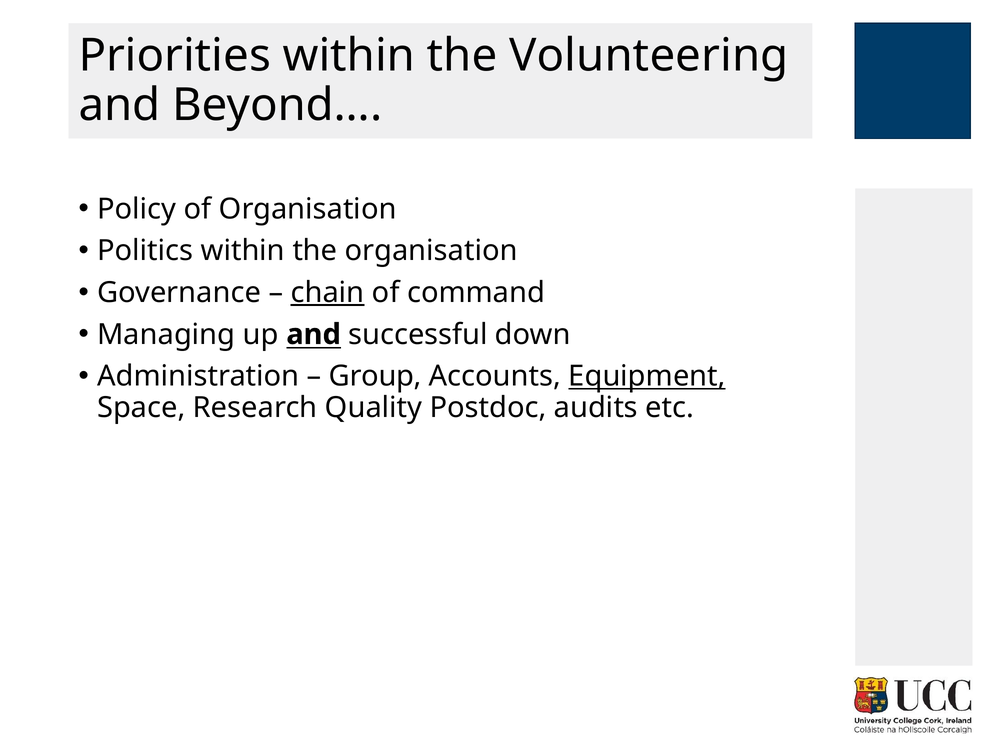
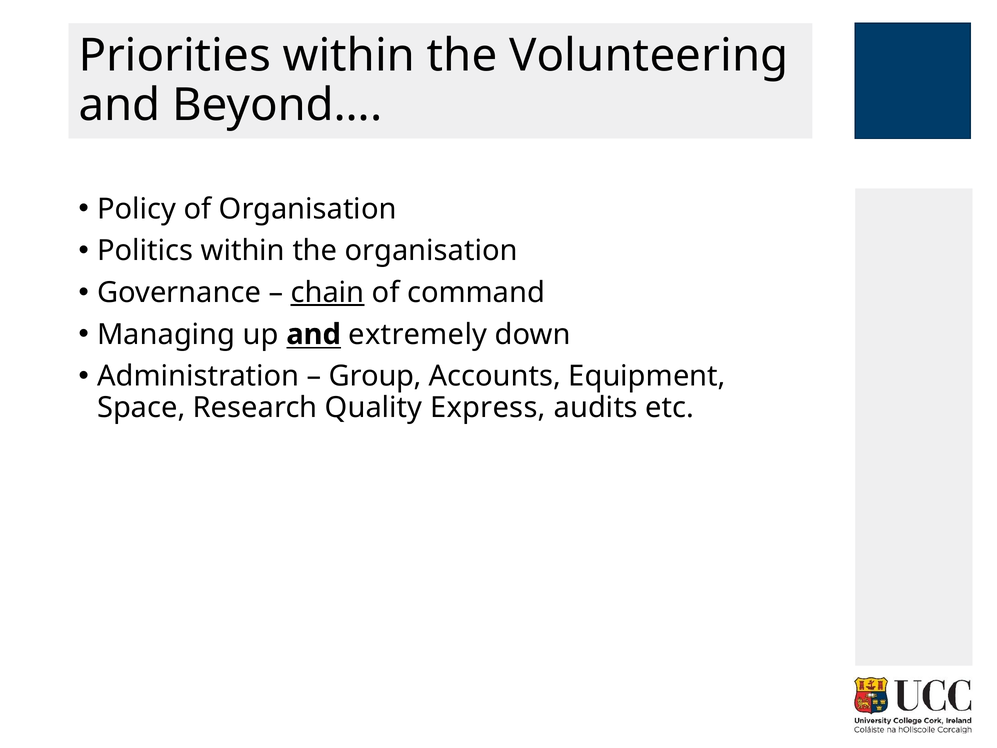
successful: successful -> extremely
Equipment underline: present -> none
Postdoc: Postdoc -> Express
